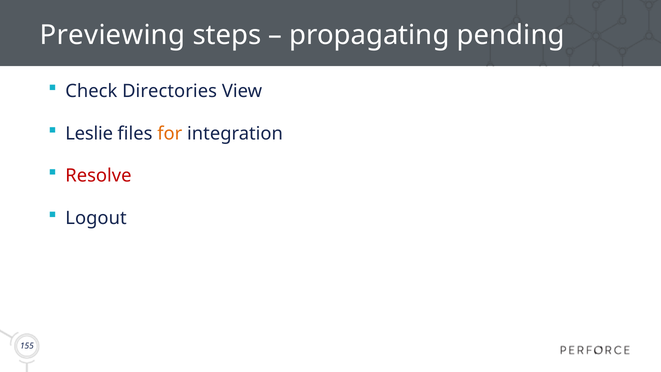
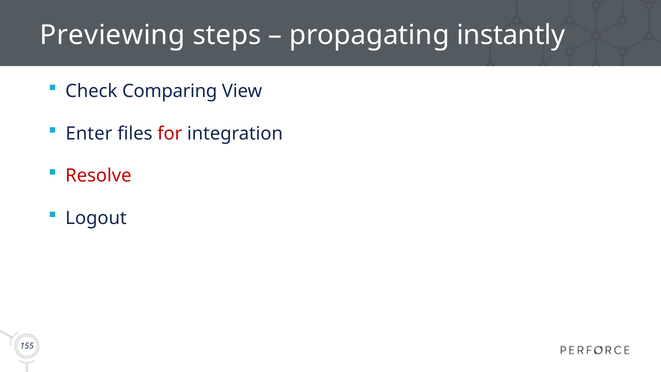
pending: pending -> instantly
Directories: Directories -> Comparing
Leslie: Leslie -> Enter
for colour: orange -> red
